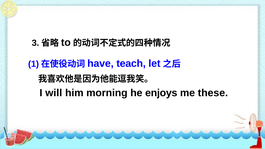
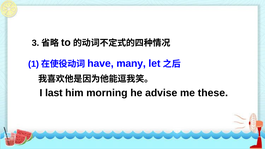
teach: teach -> many
will: will -> last
enjoys: enjoys -> advise
